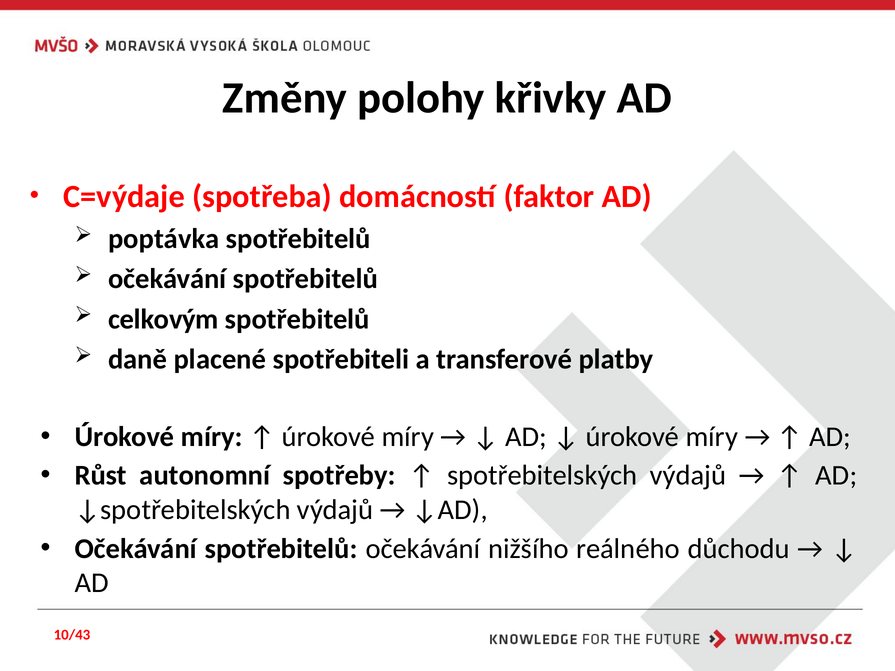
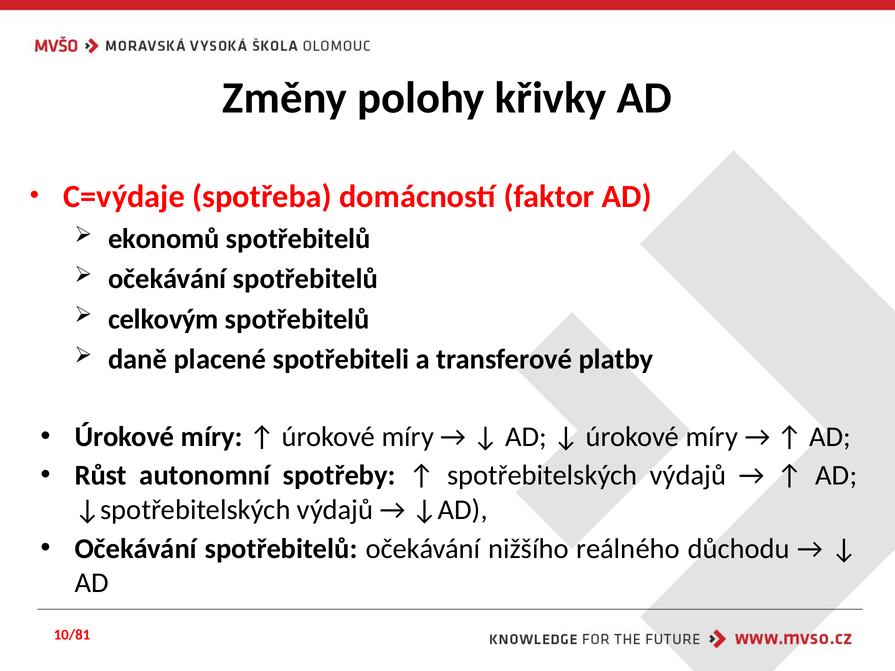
poptávka: poptávka -> ekonomů
10/43: 10/43 -> 10/81
